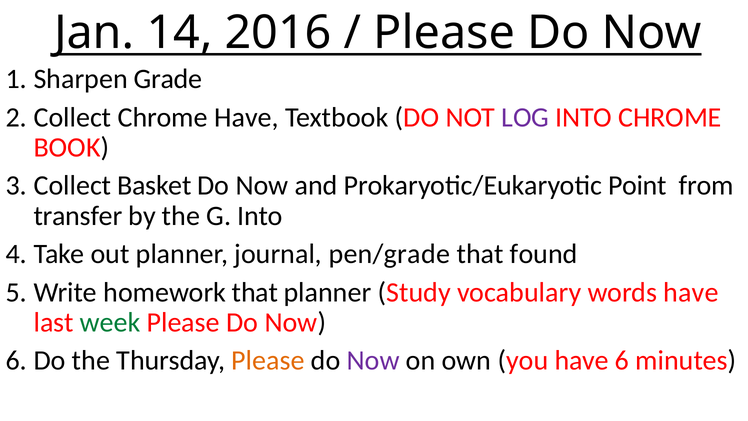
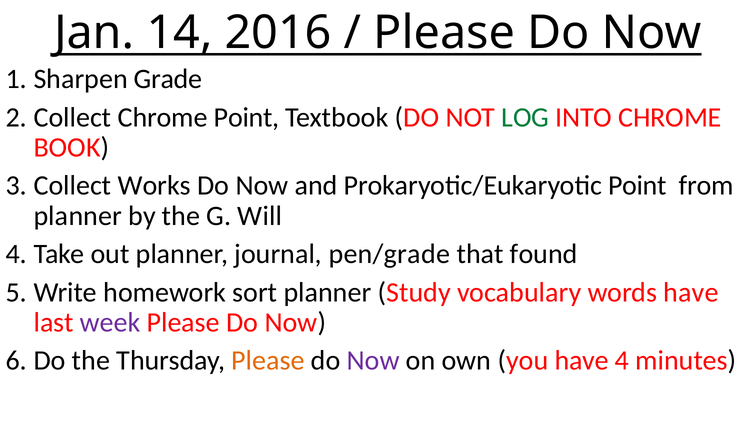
Chrome Have: Have -> Point
LOG colour: purple -> green
Basket: Basket -> Works
transfer at (78, 216): transfer -> planner
G Into: Into -> Will
homework that: that -> sort
week colour: green -> purple
6: 6 -> 4
